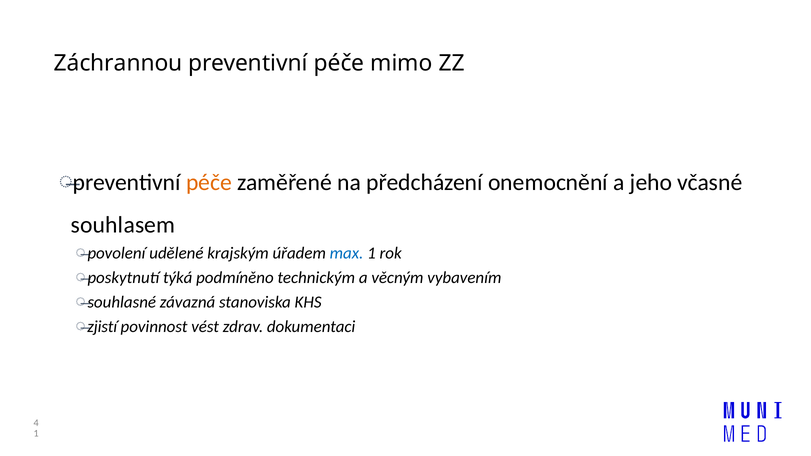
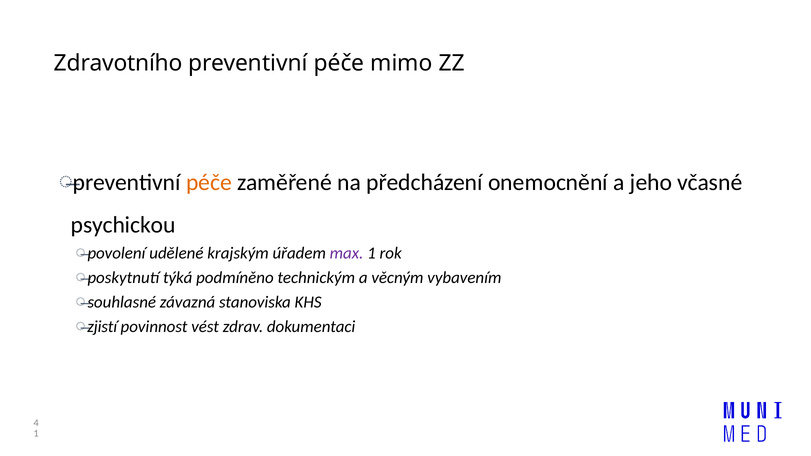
Záchrannou: Záchrannou -> Zdravotního
souhlasem: souhlasem -> psychickou
max colour: blue -> purple
